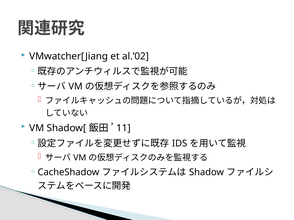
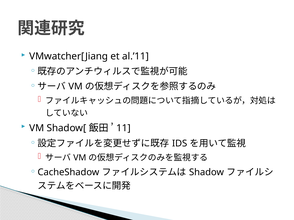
al.’02: al.’02 -> al.’11
